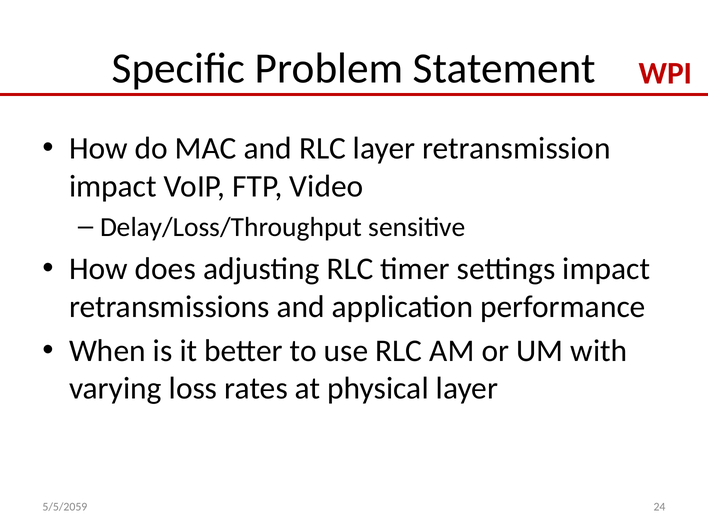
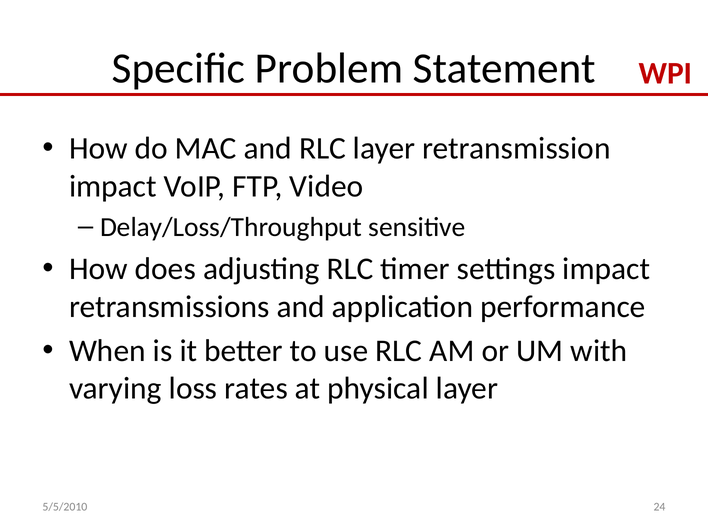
5/5/2059: 5/5/2059 -> 5/5/2010
